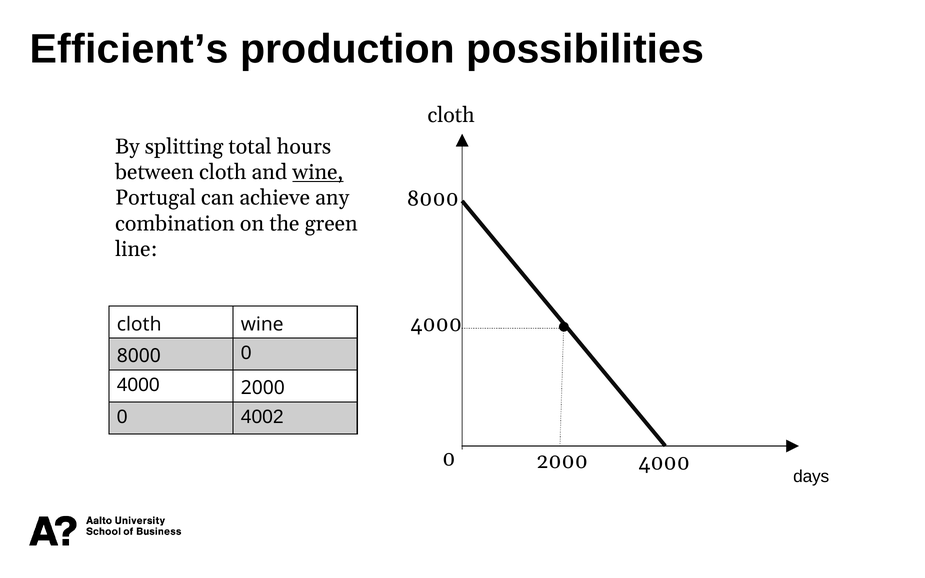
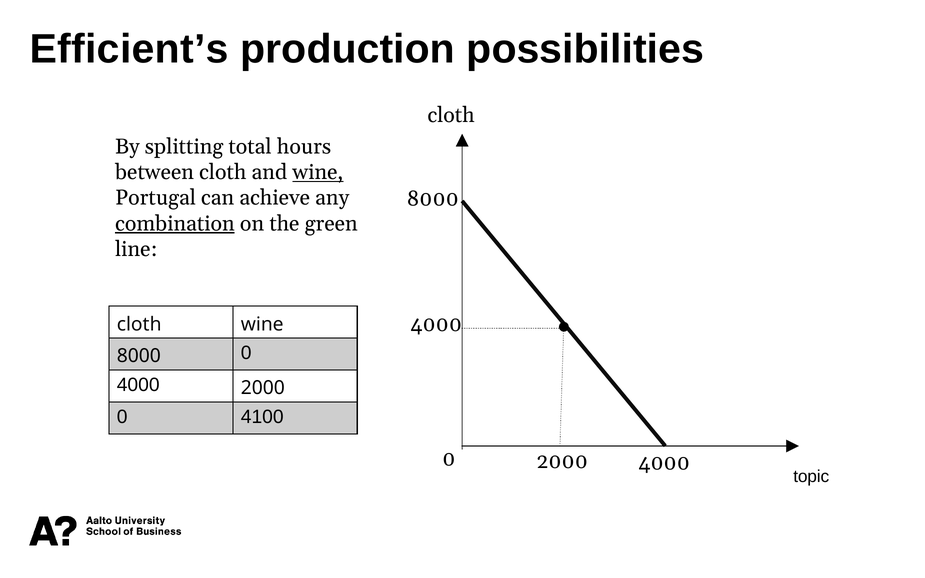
combination underline: none -> present
4002: 4002 -> 4100
days: days -> topic
